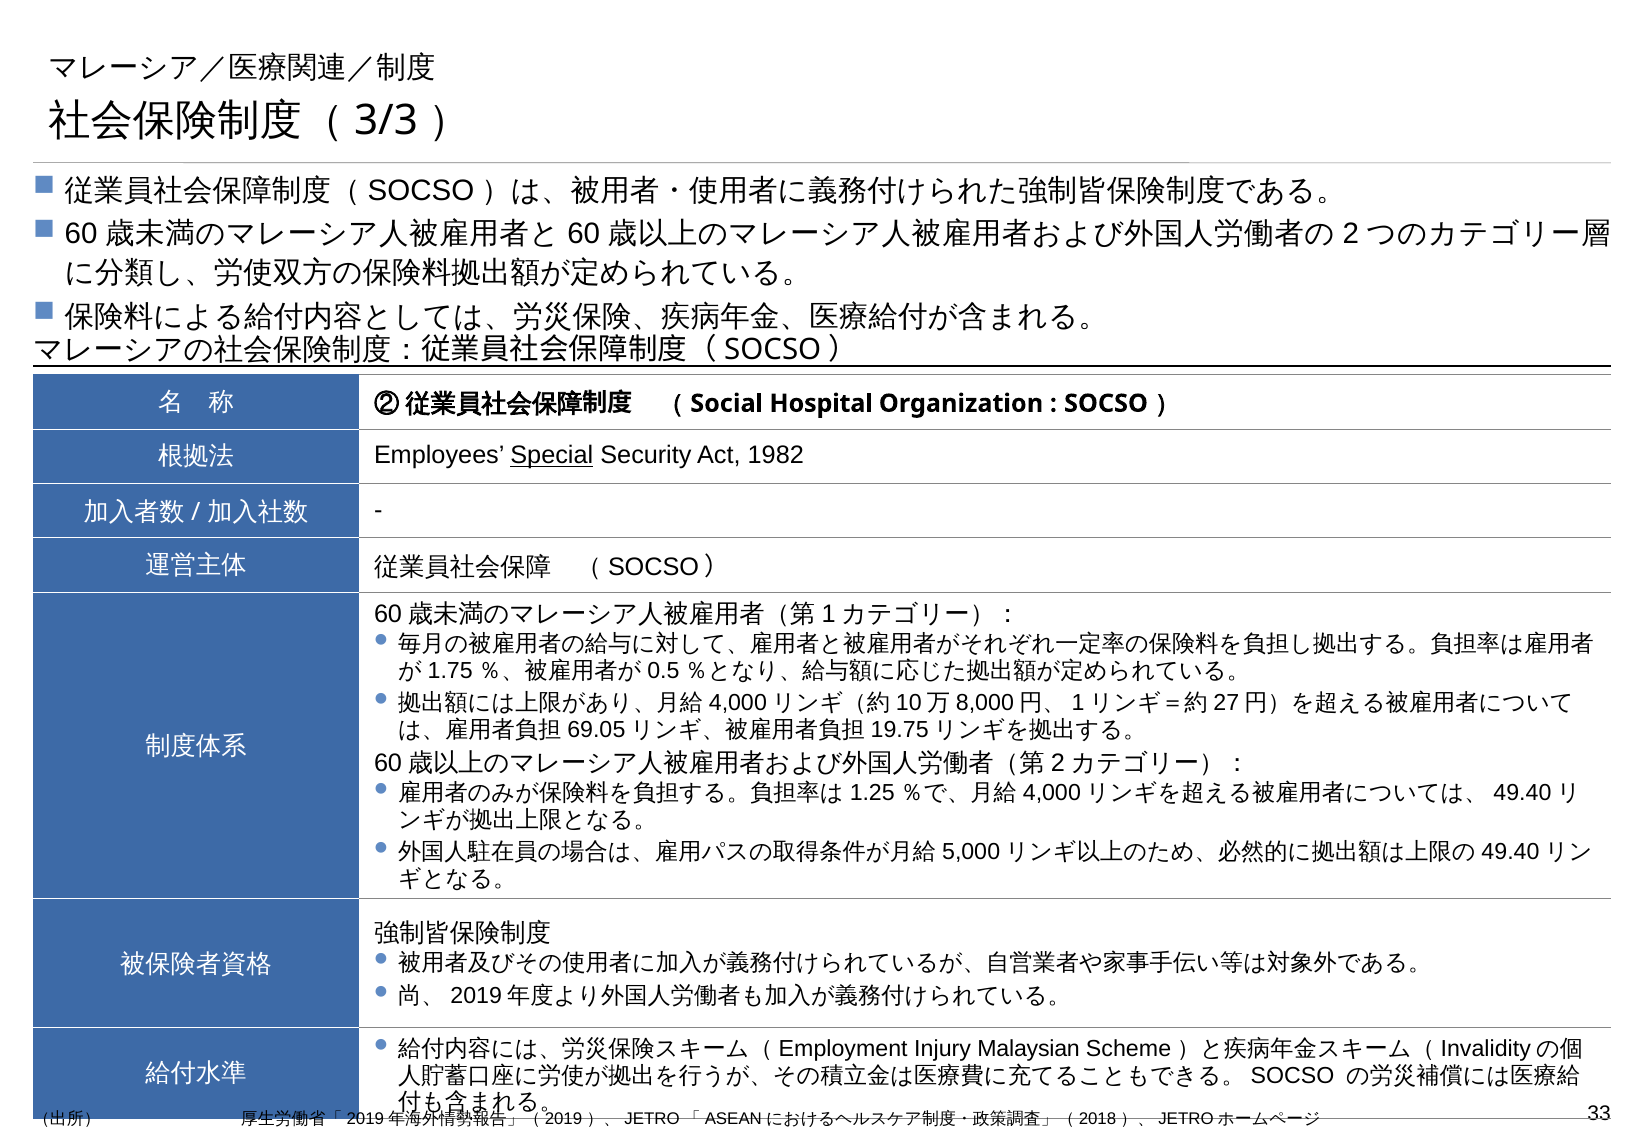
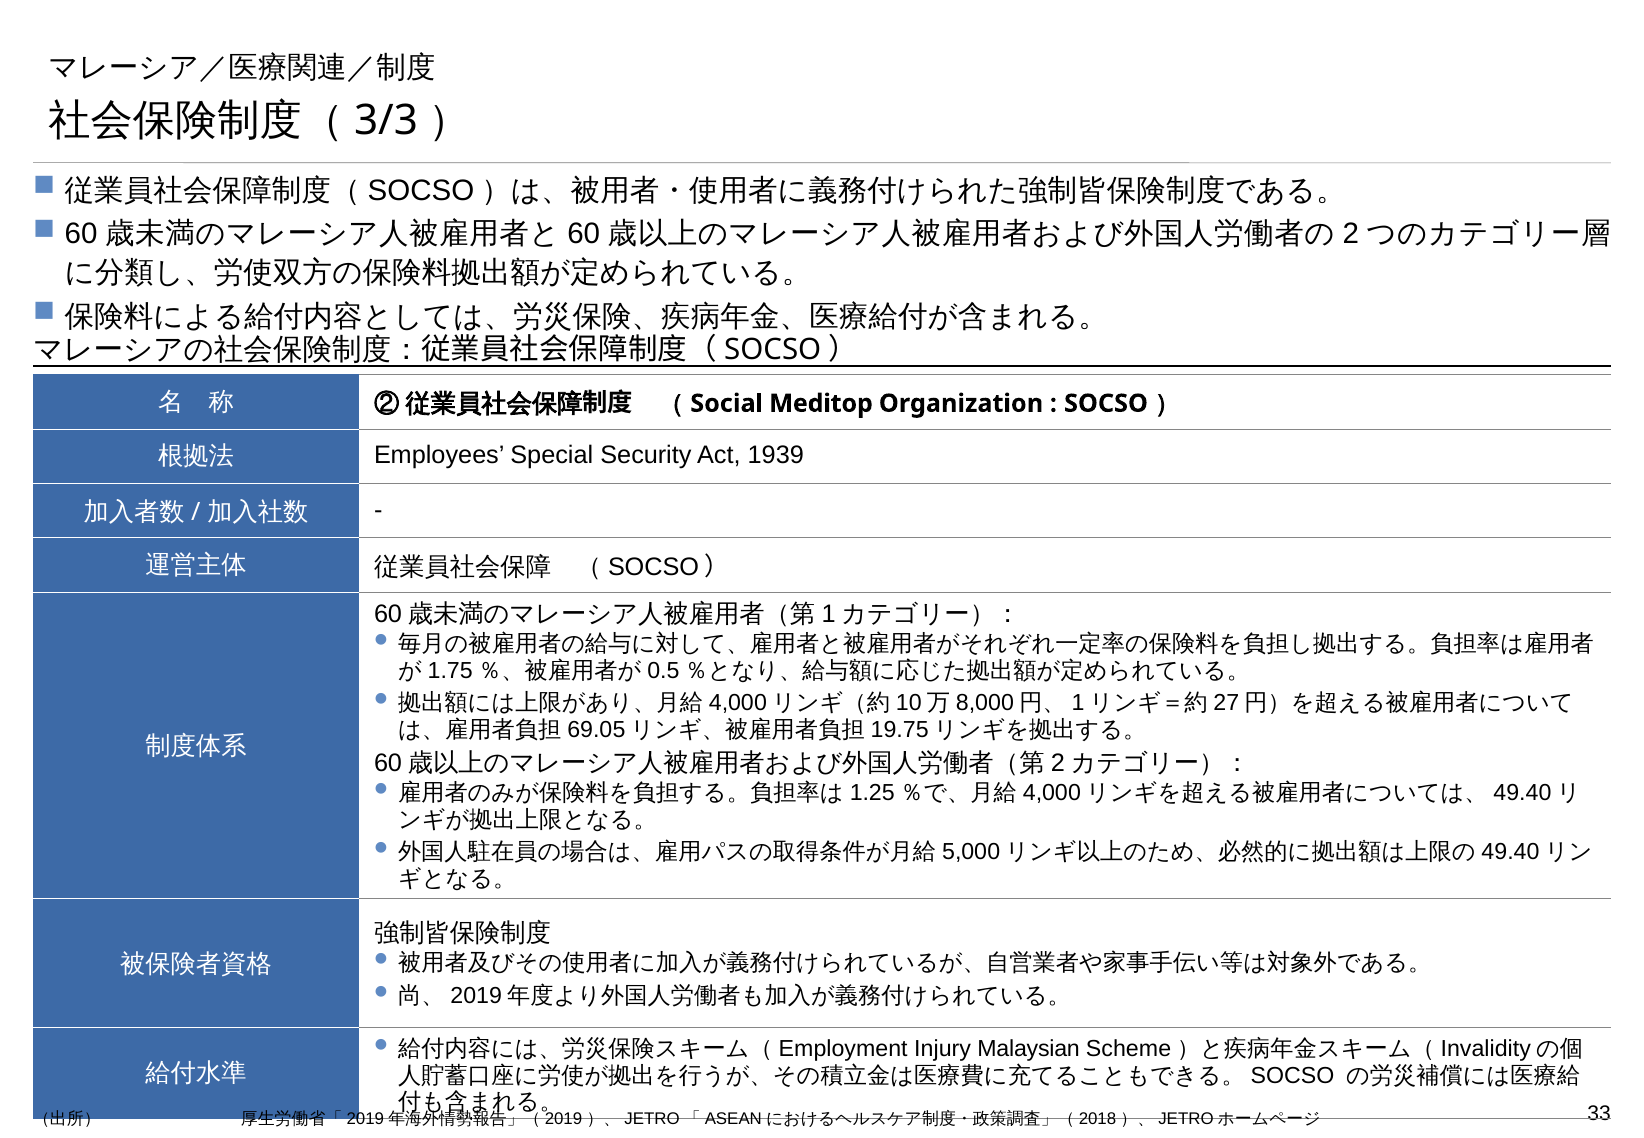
Hospital: Hospital -> Meditop
Special underline: present -> none
1982: 1982 -> 1939
